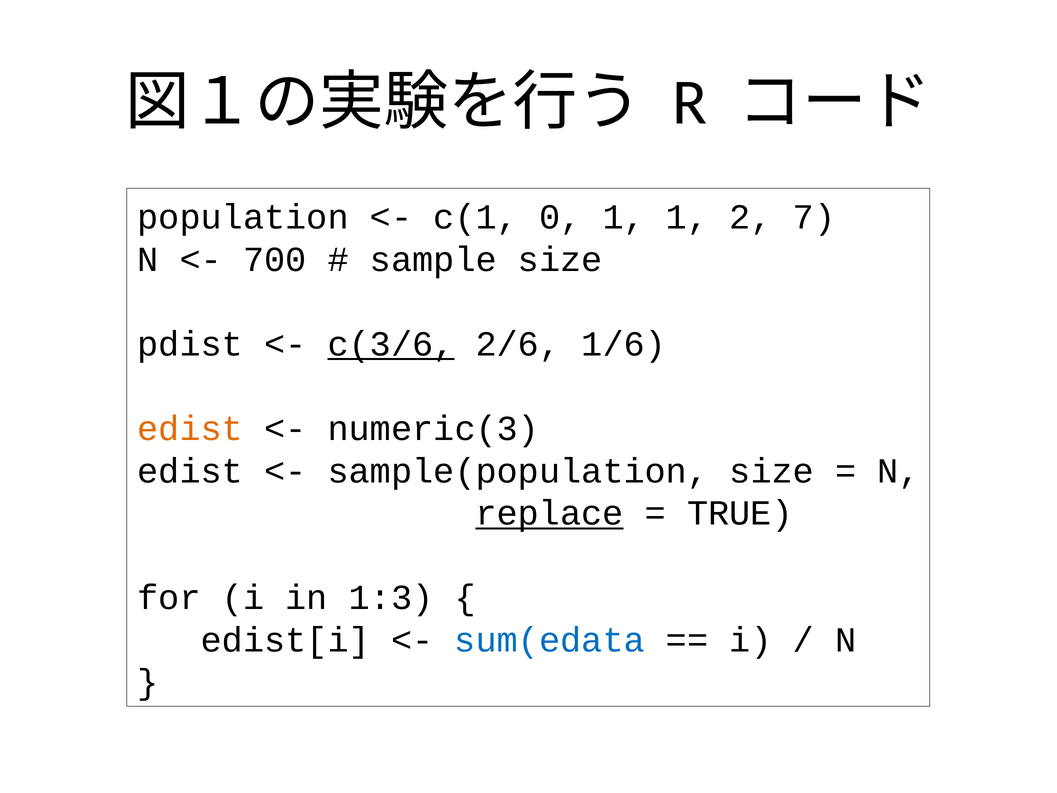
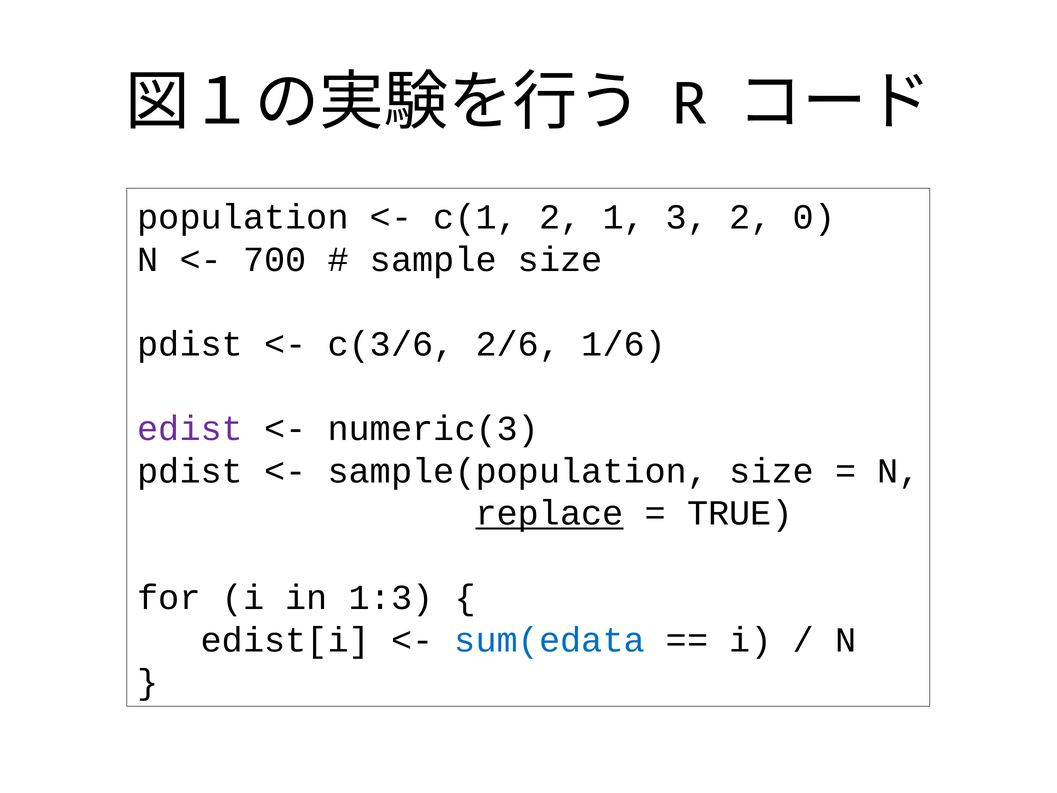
c(1 0: 0 -> 2
1 1: 1 -> 3
7: 7 -> 0
c(3/6 underline: present -> none
edist at (190, 428) colour: orange -> purple
edist at (190, 471): edist -> pdist
